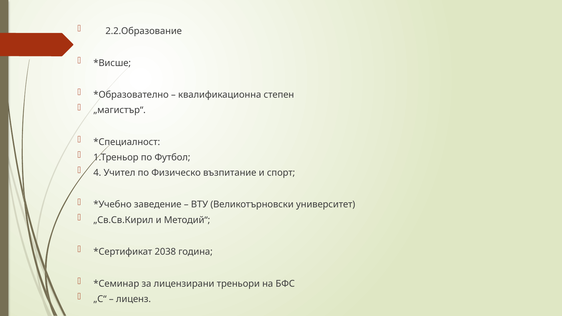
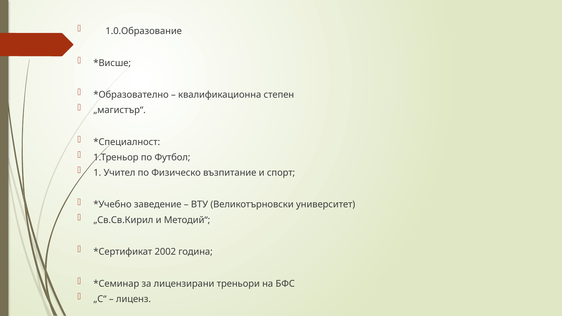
2.2.Образование: 2.2.Образование -> 1.0.Образование
4: 4 -> 1
2038: 2038 -> 2002
